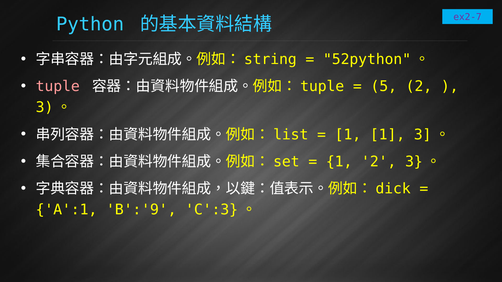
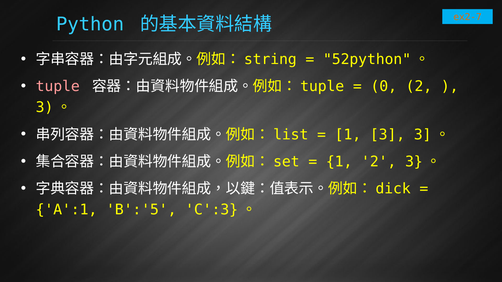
ex2-7 colour: purple -> orange
5: 5 -> 0
1 1: 1 -> 3
B':'9: B':'9 -> B':'5
